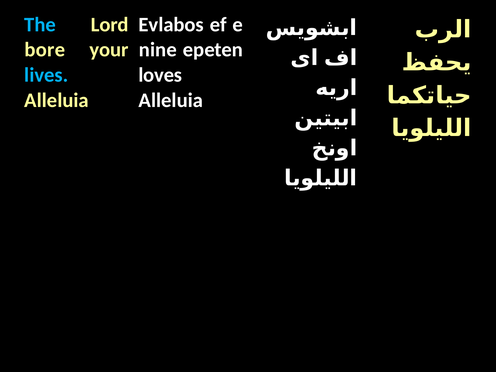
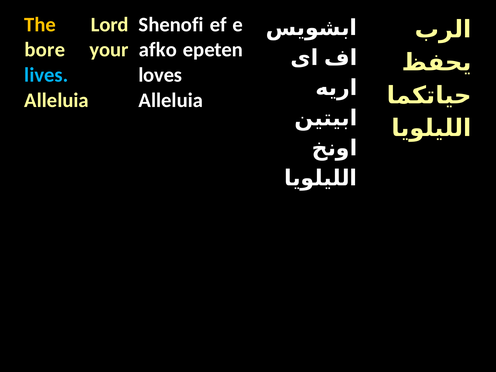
The colour: light blue -> yellow
Evlabos: Evlabos -> Shenofi
nine: nine -> afko
